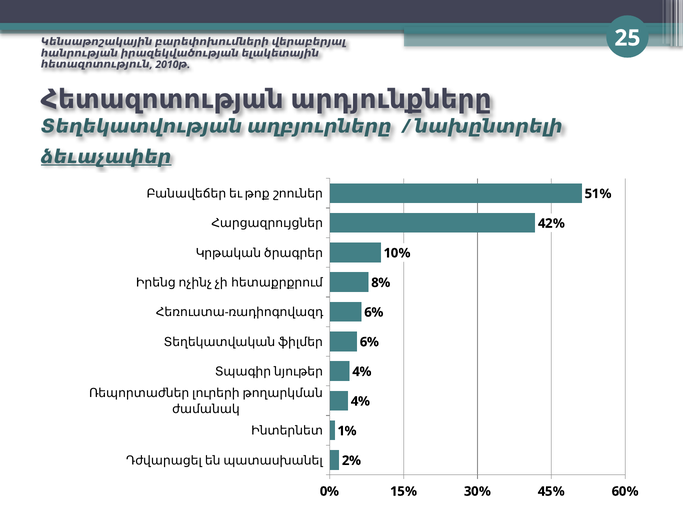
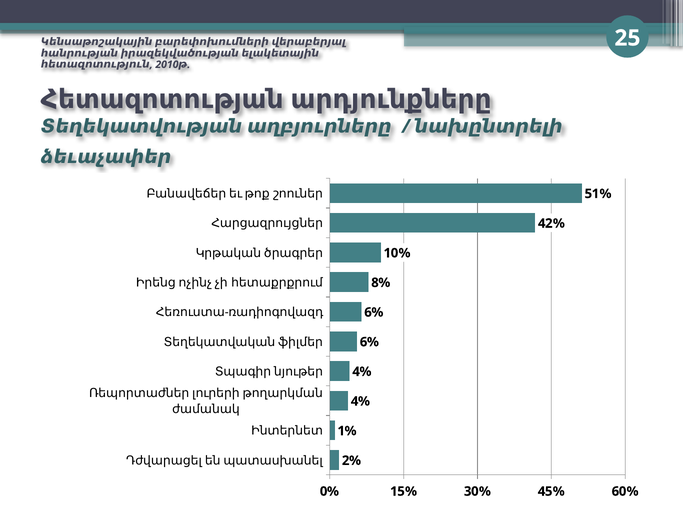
ձեւաչափեր underline: present -> none
